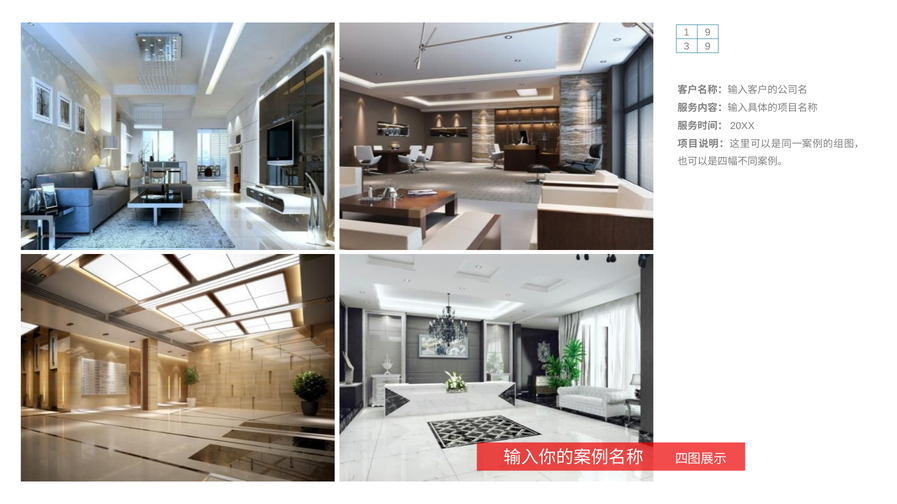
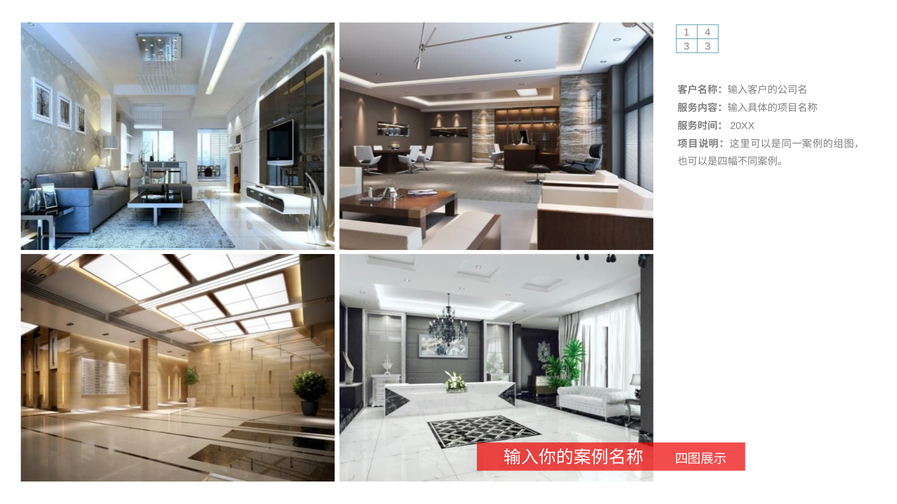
1 9: 9 -> 4
3 9: 9 -> 3
